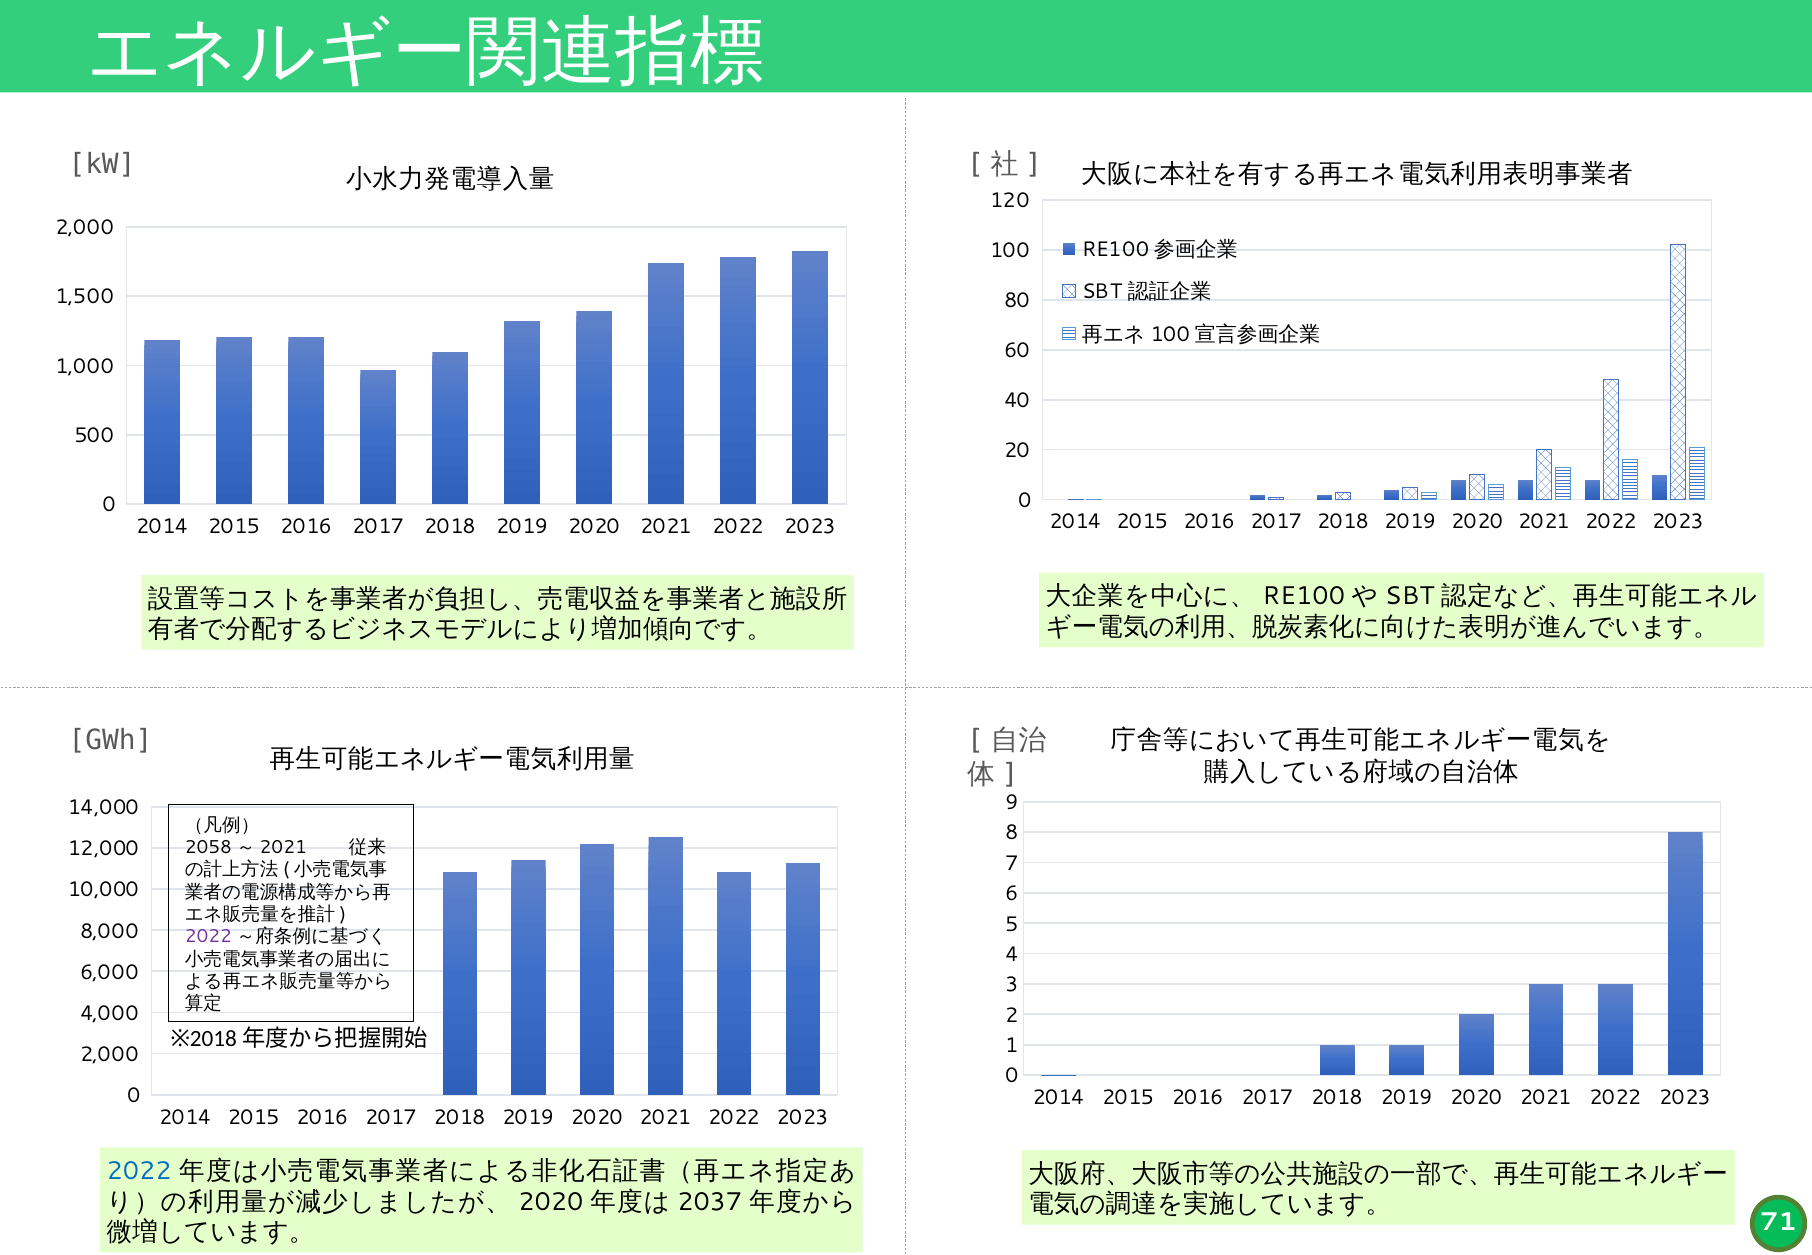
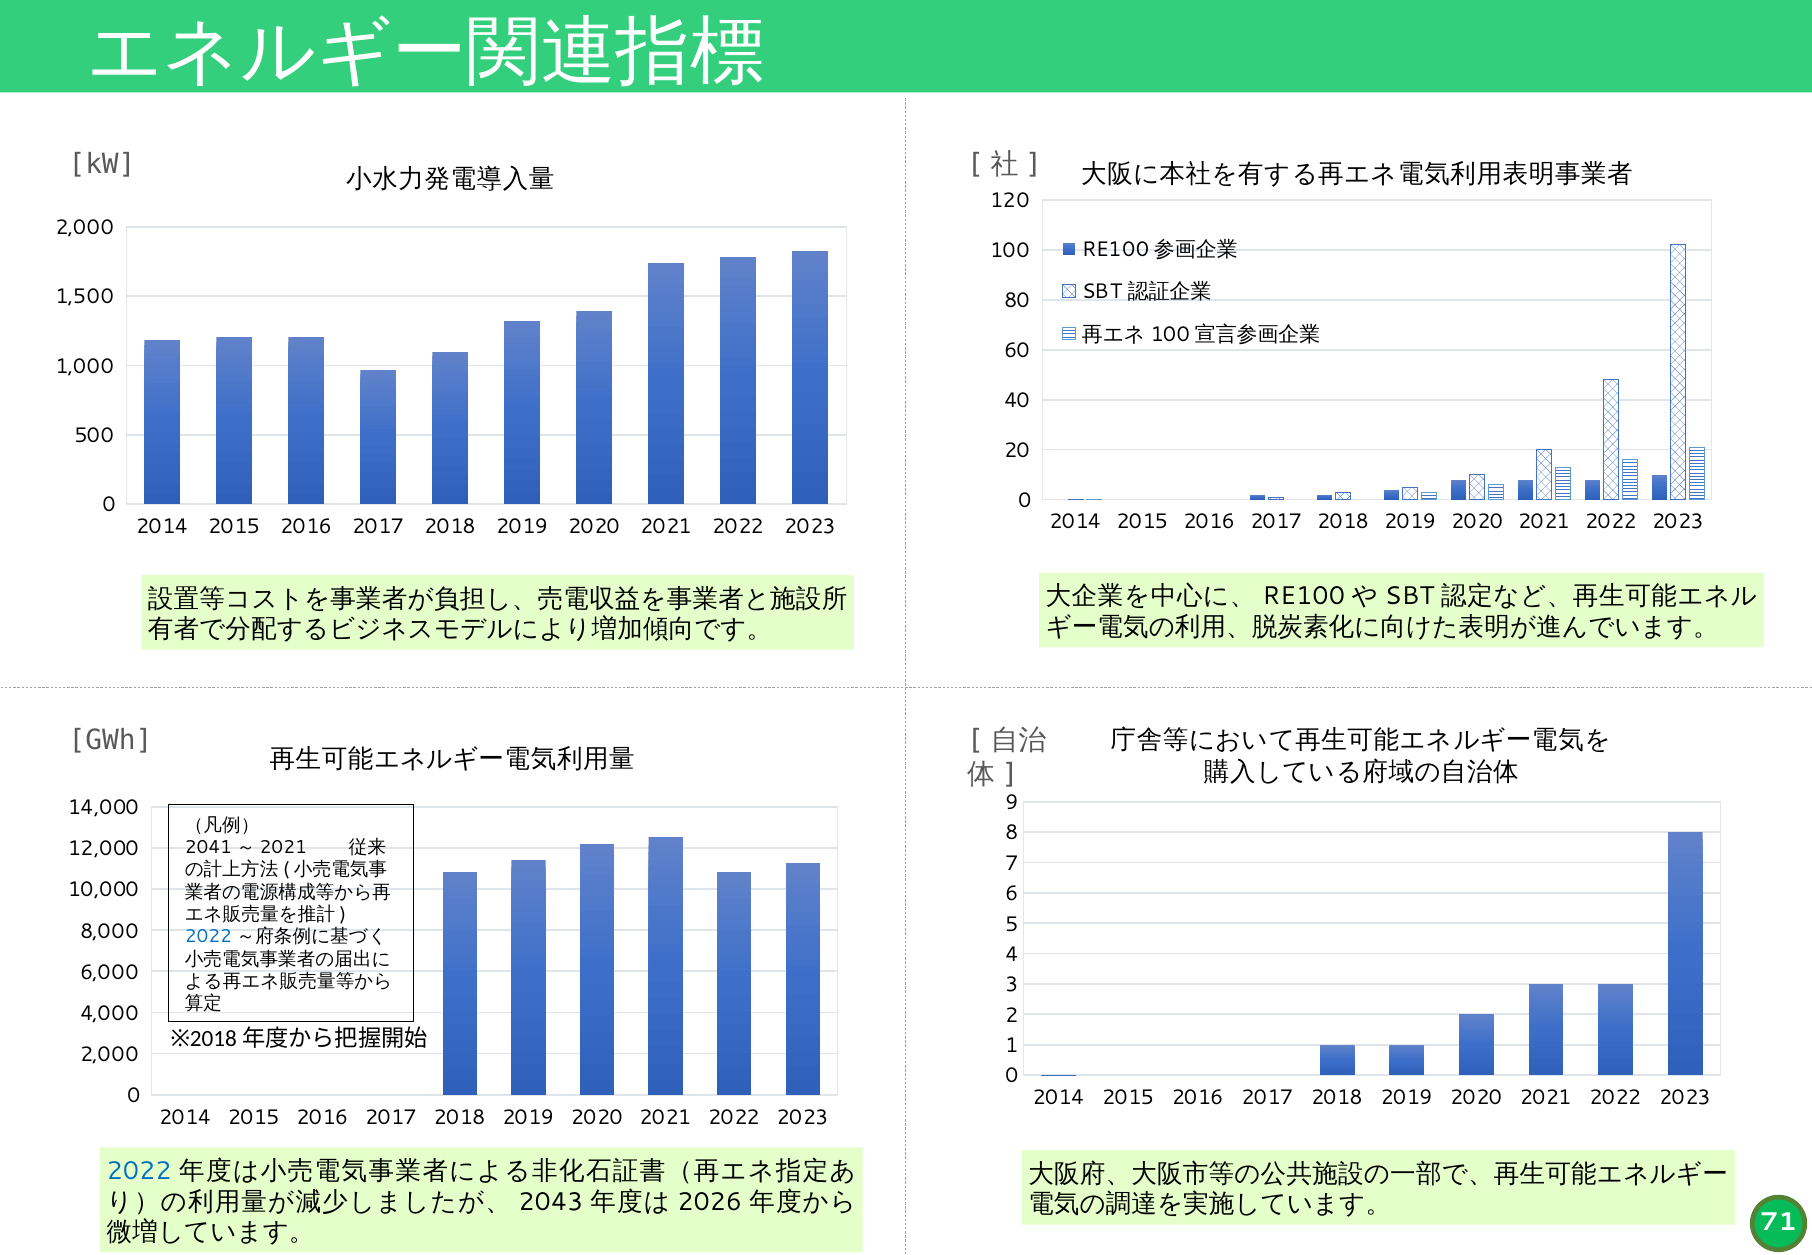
2058: 2058 -> 2041
2022 at (208, 936) colour: purple -> blue
2020 at (551, 1201): 2020 -> 2043
2037: 2037 -> 2026
